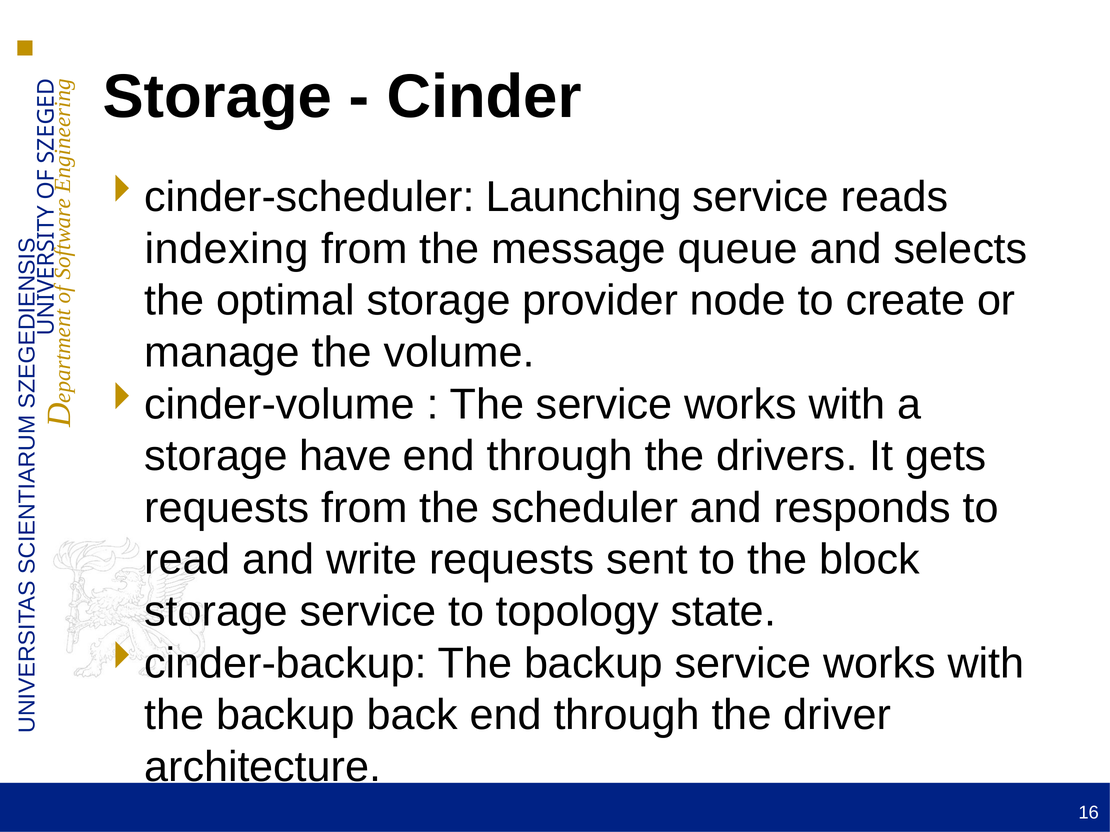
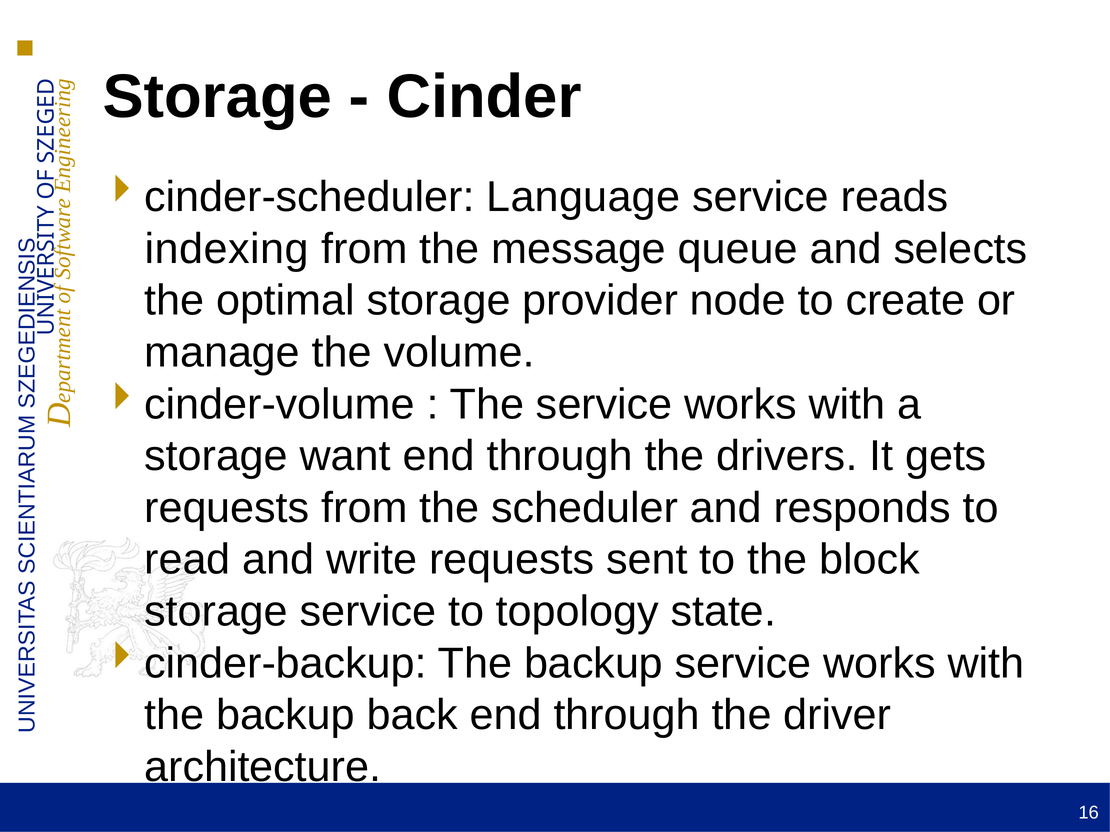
Launching: Launching -> Language
have: have -> want
